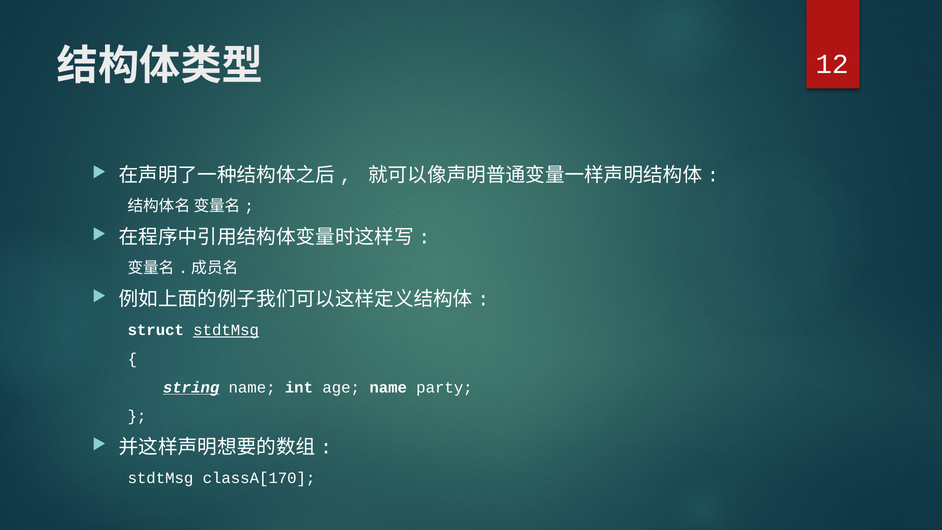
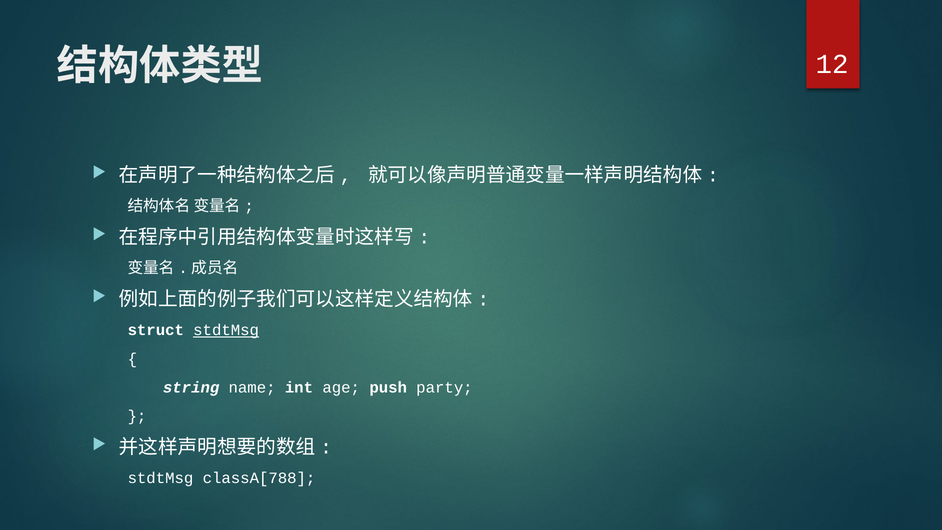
string underline: present -> none
age name: name -> push
classA[170: classA[170 -> classA[788
